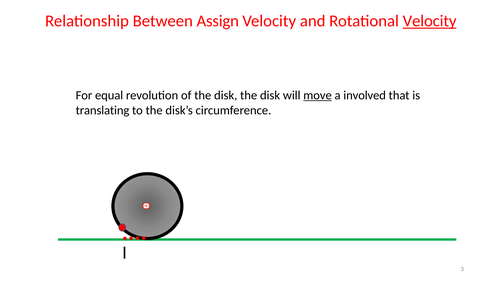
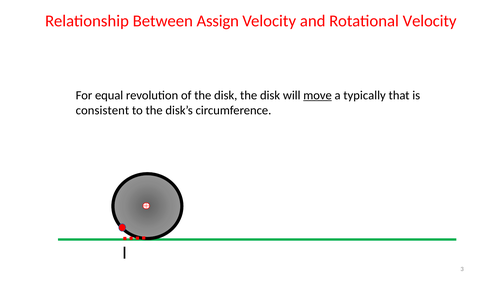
Velocity at (430, 21) underline: present -> none
involved: involved -> typically
translating: translating -> consistent
